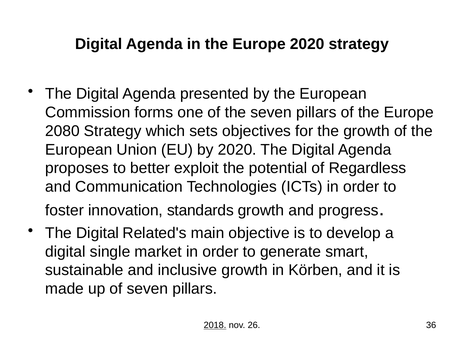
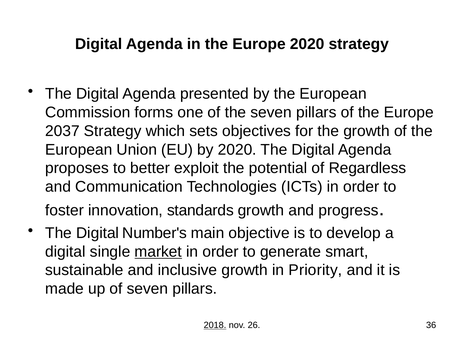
2080: 2080 -> 2037
Related's: Related's -> Number's
market underline: none -> present
Körben: Körben -> Priority
